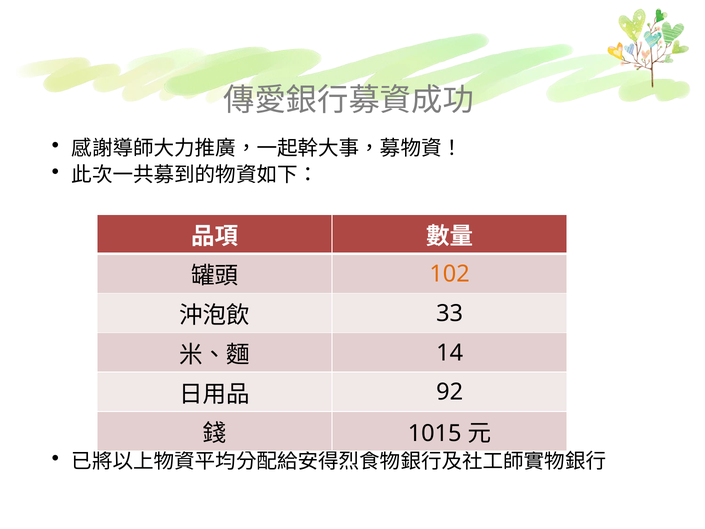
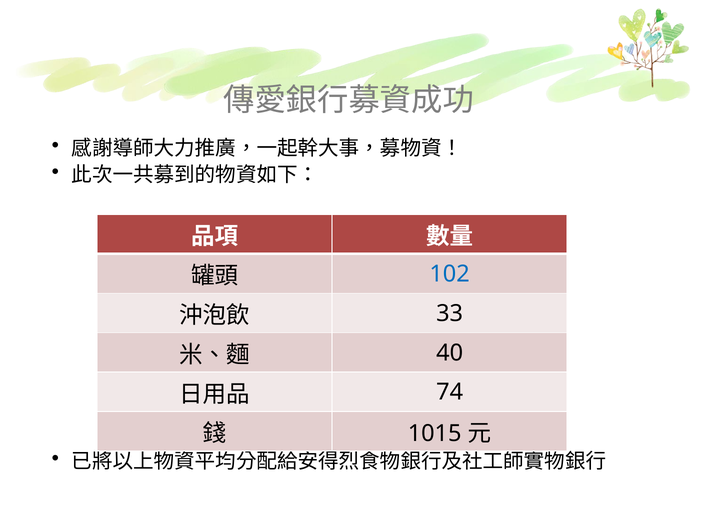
102 colour: orange -> blue
14: 14 -> 40
92: 92 -> 74
